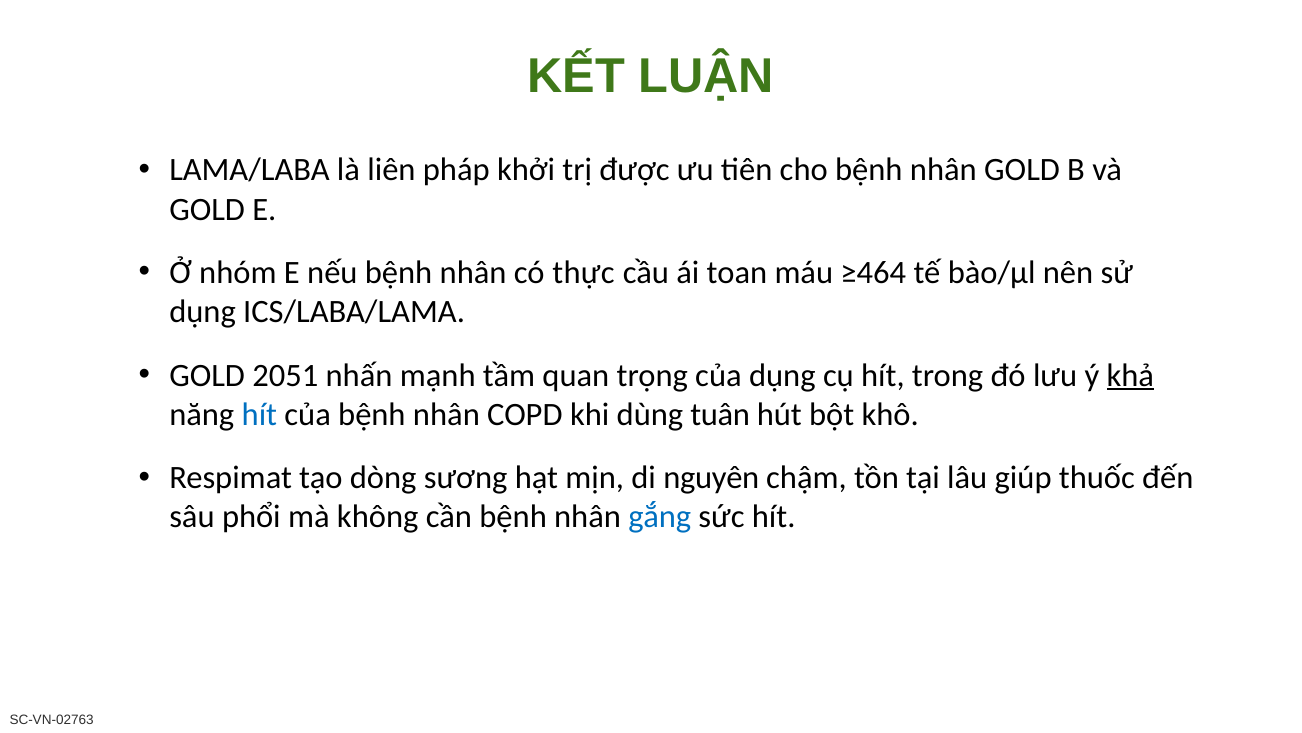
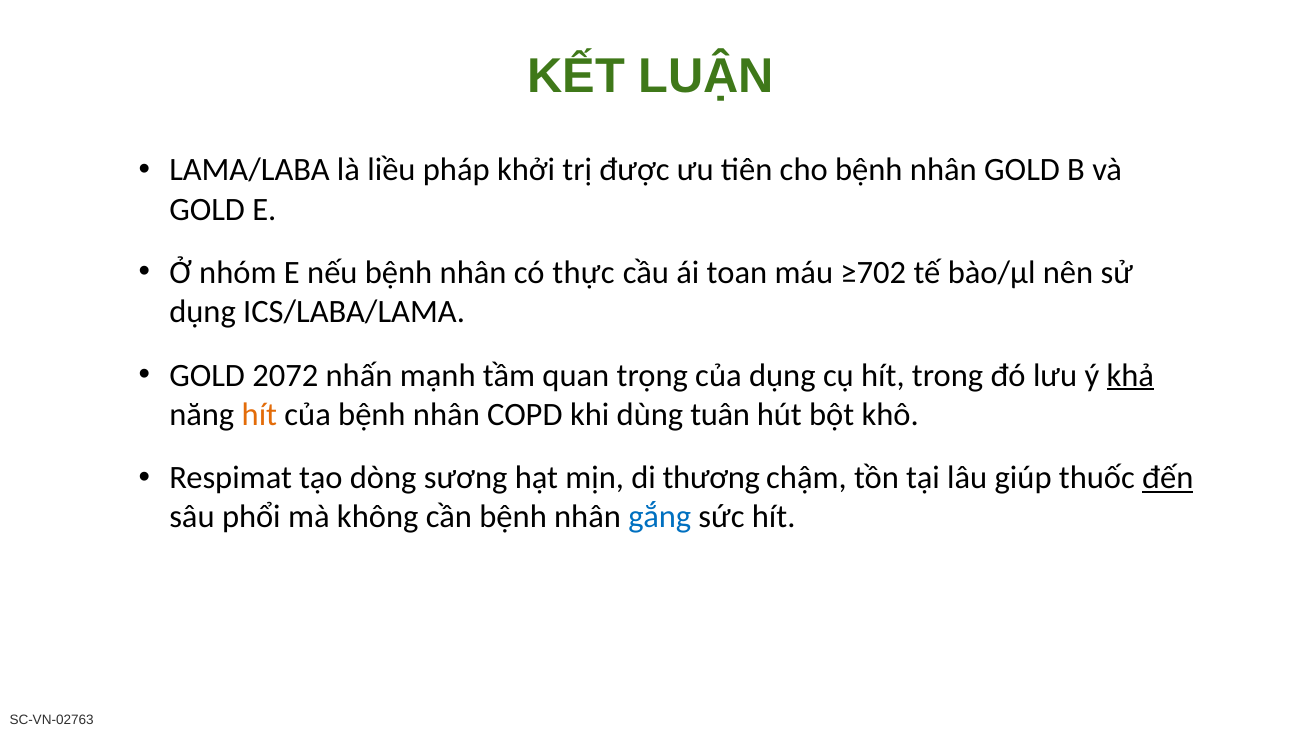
liên: liên -> liều
≥464: ≥464 -> ≥702
2051: 2051 -> 2072
hít at (259, 414) colour: blue -> orange
nguyên: nguyên -> thương
đến underline: none -> present
